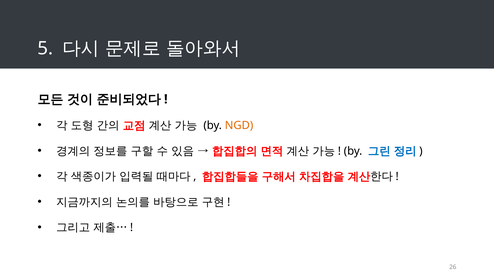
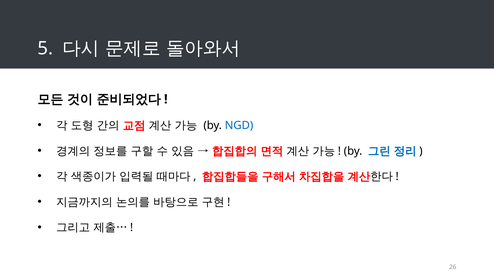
NGD colour: orange -> blue
